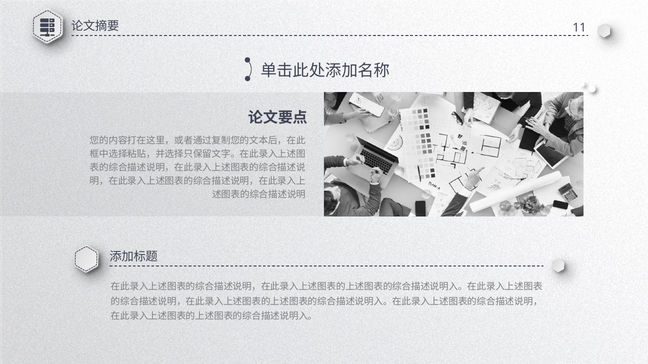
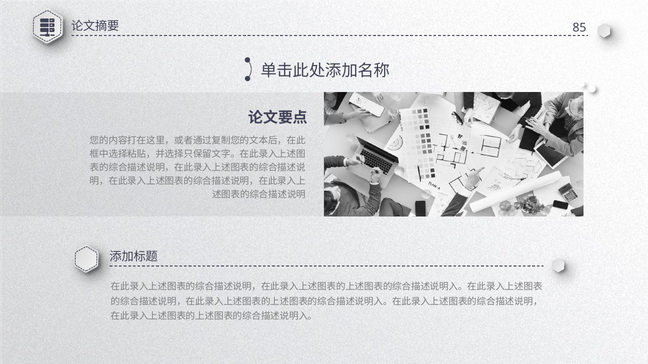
11: 11 -> 85
